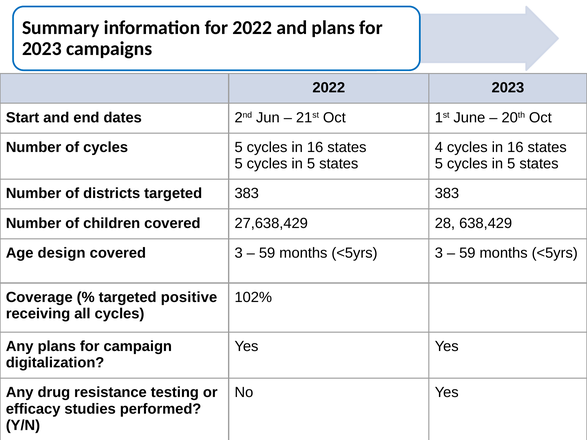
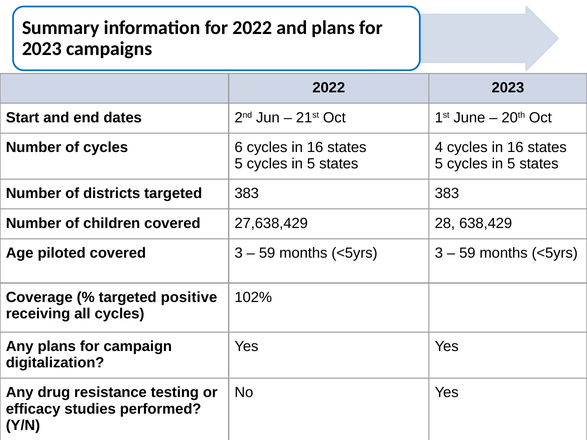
cycles 5: 5 -> 6
design: design -> piloted
